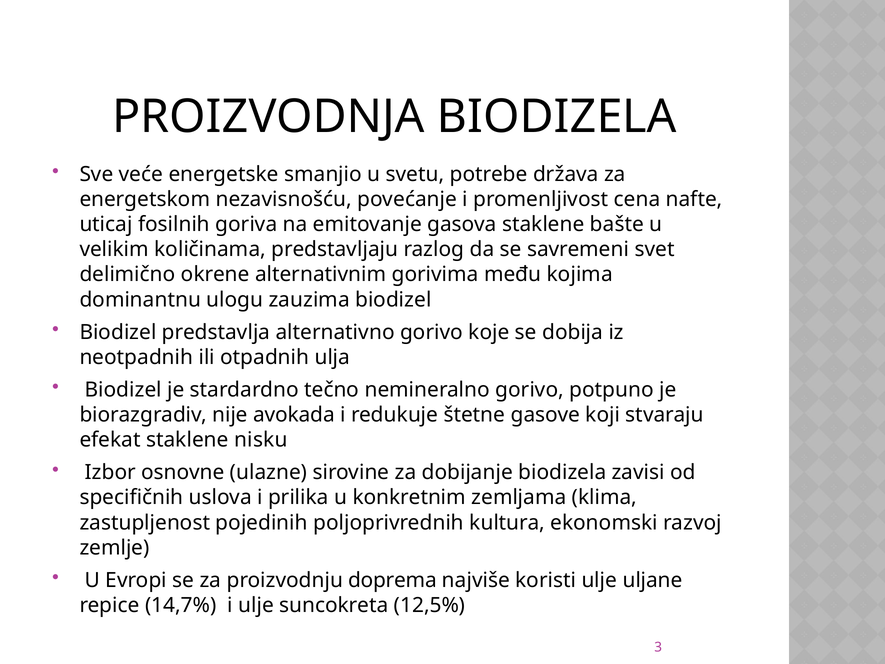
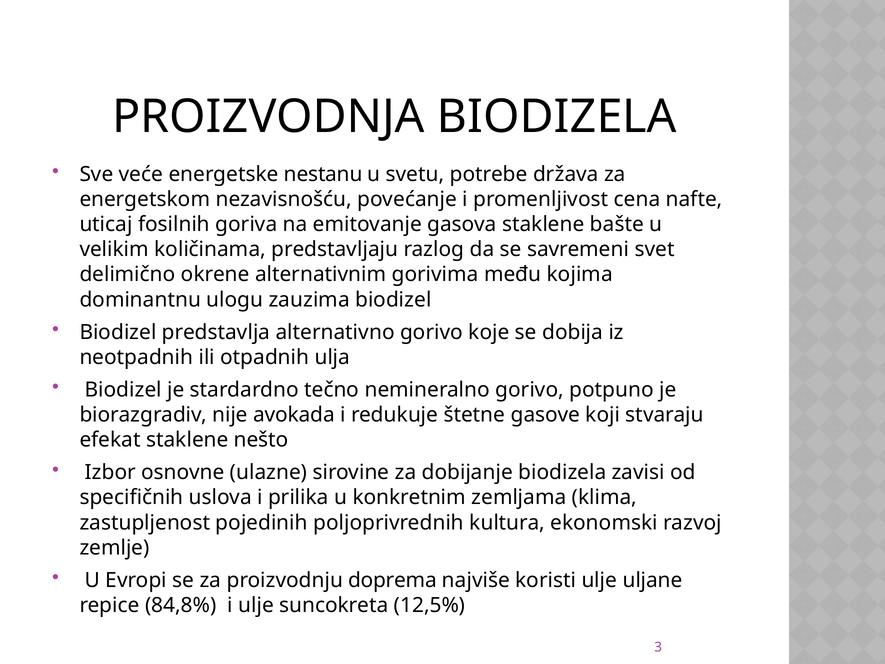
smanjio: smanjio -> nestanu
nisku: nisku -> nešto
14,7%: 14,7% -> 84,8%
